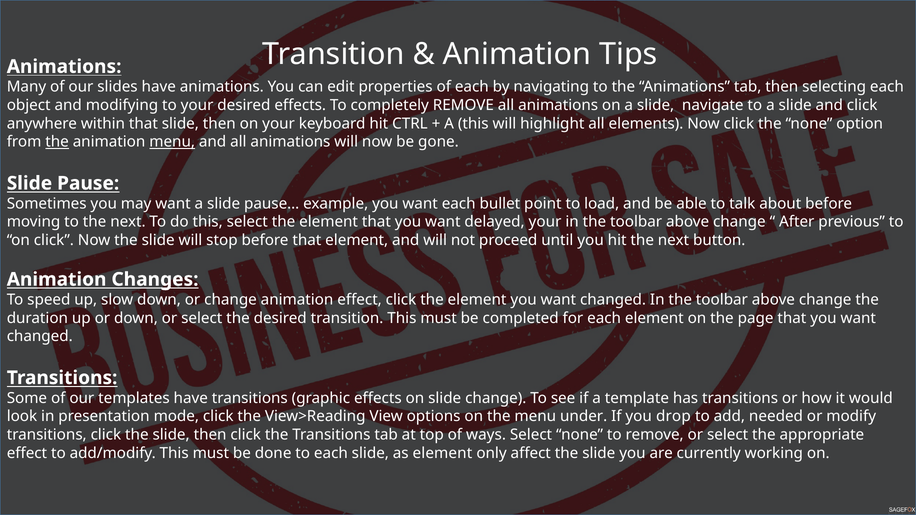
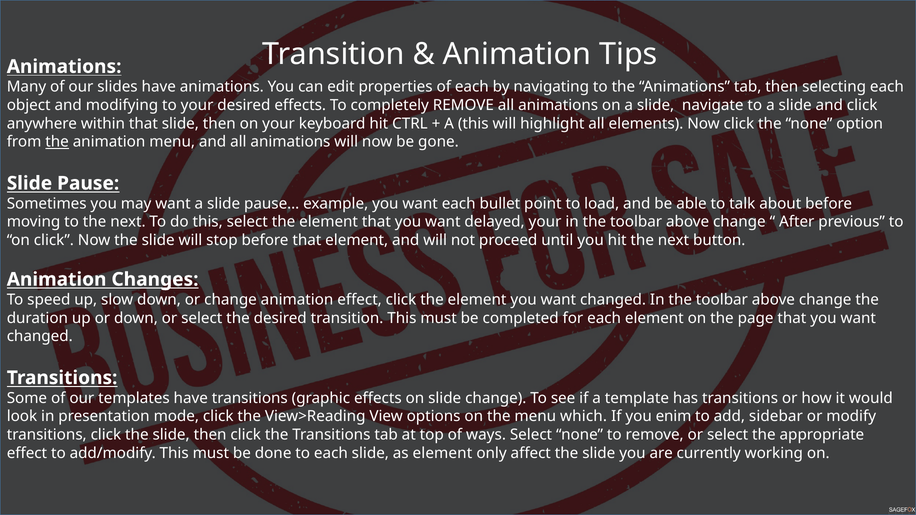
menu at (172, 142) underline: present -> none
under: under -> which
drop: drop -> enim
needed: needed -> sidebar
